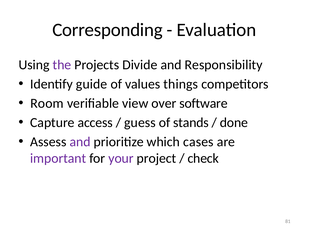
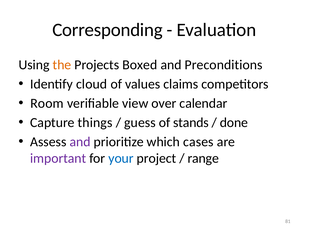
the colour: purple -> orange
Divide: Divide -> Boxed
Responsibility: Responsibility -> Preconditions
guide: guide -> cloud
things: things -> claims
software: software -> calendar
access: access -> things
your colour: purple -> blue
check: check -> range
